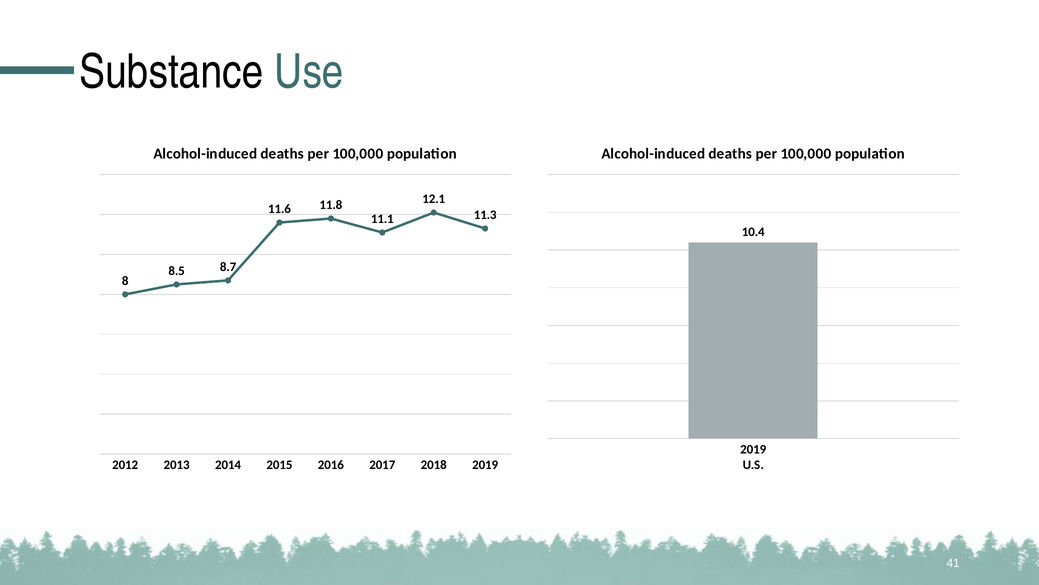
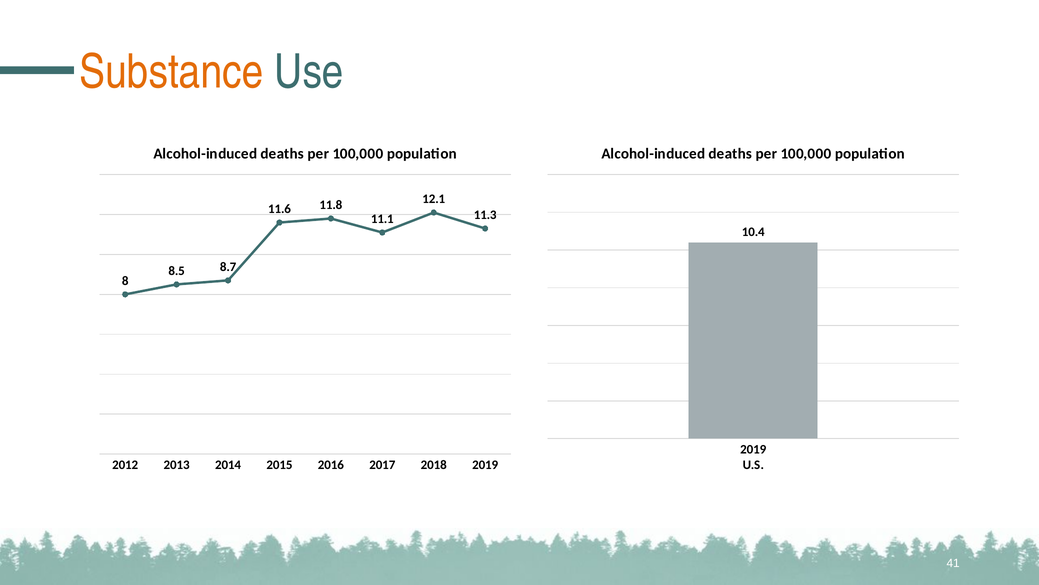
Substance colour: black -> orange
